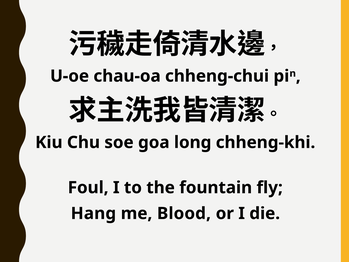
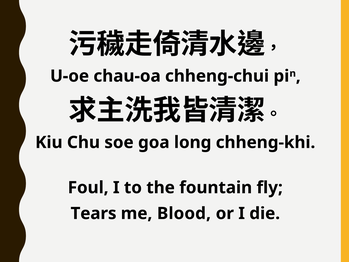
Hang: Hang -> Tears
